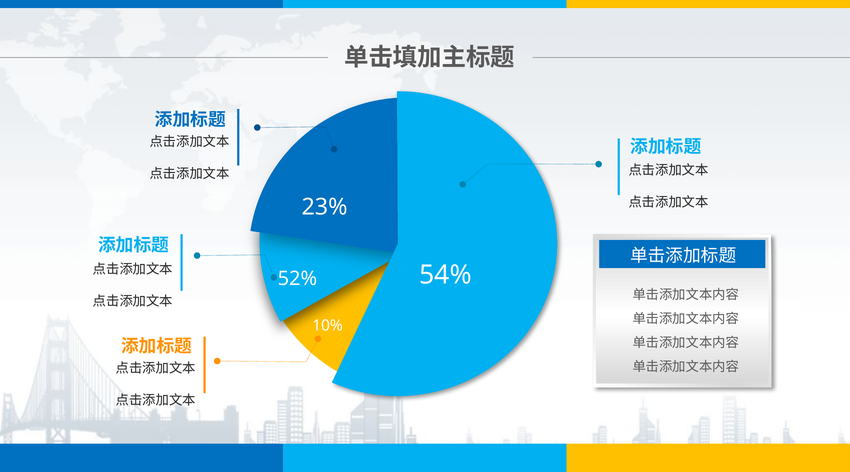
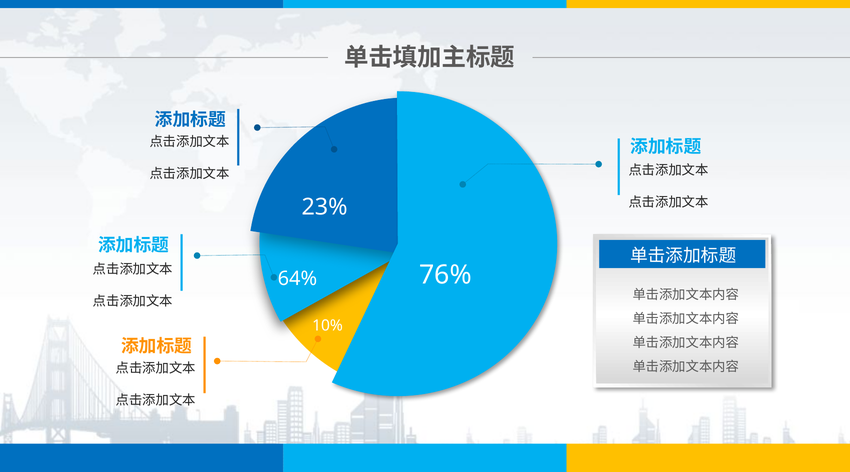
54%: 54% -> 76%
52%: 52% -> 64%
